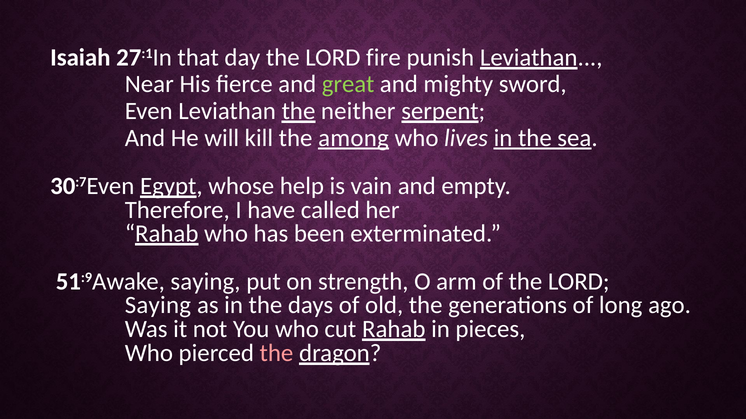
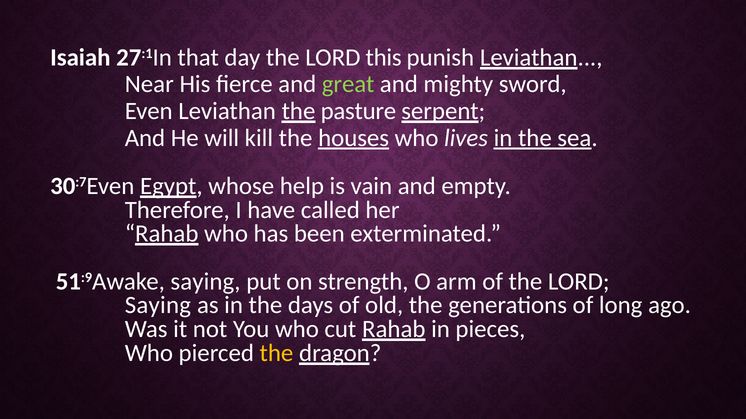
fire: fire -> this
neither: neither -> pasture
among: among -> houses
the at (276, 353) colour: pink -> yellow
